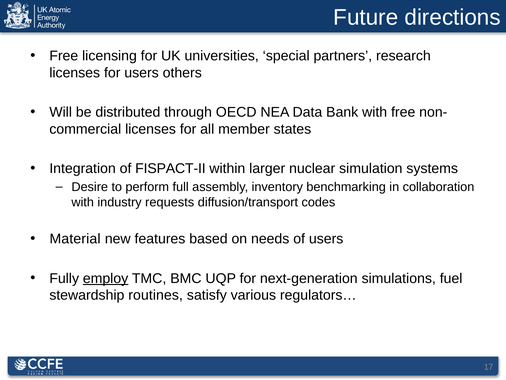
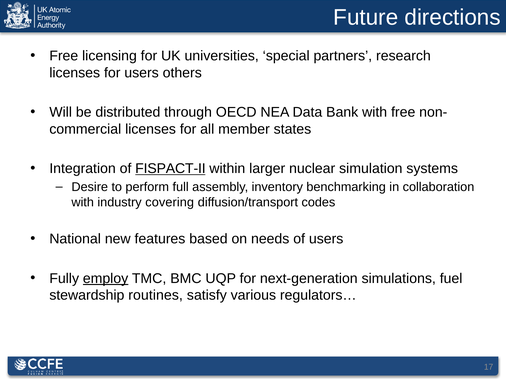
FISPACT-II underline: none -> present
requests: requests -> covering
Material: Material -> National
